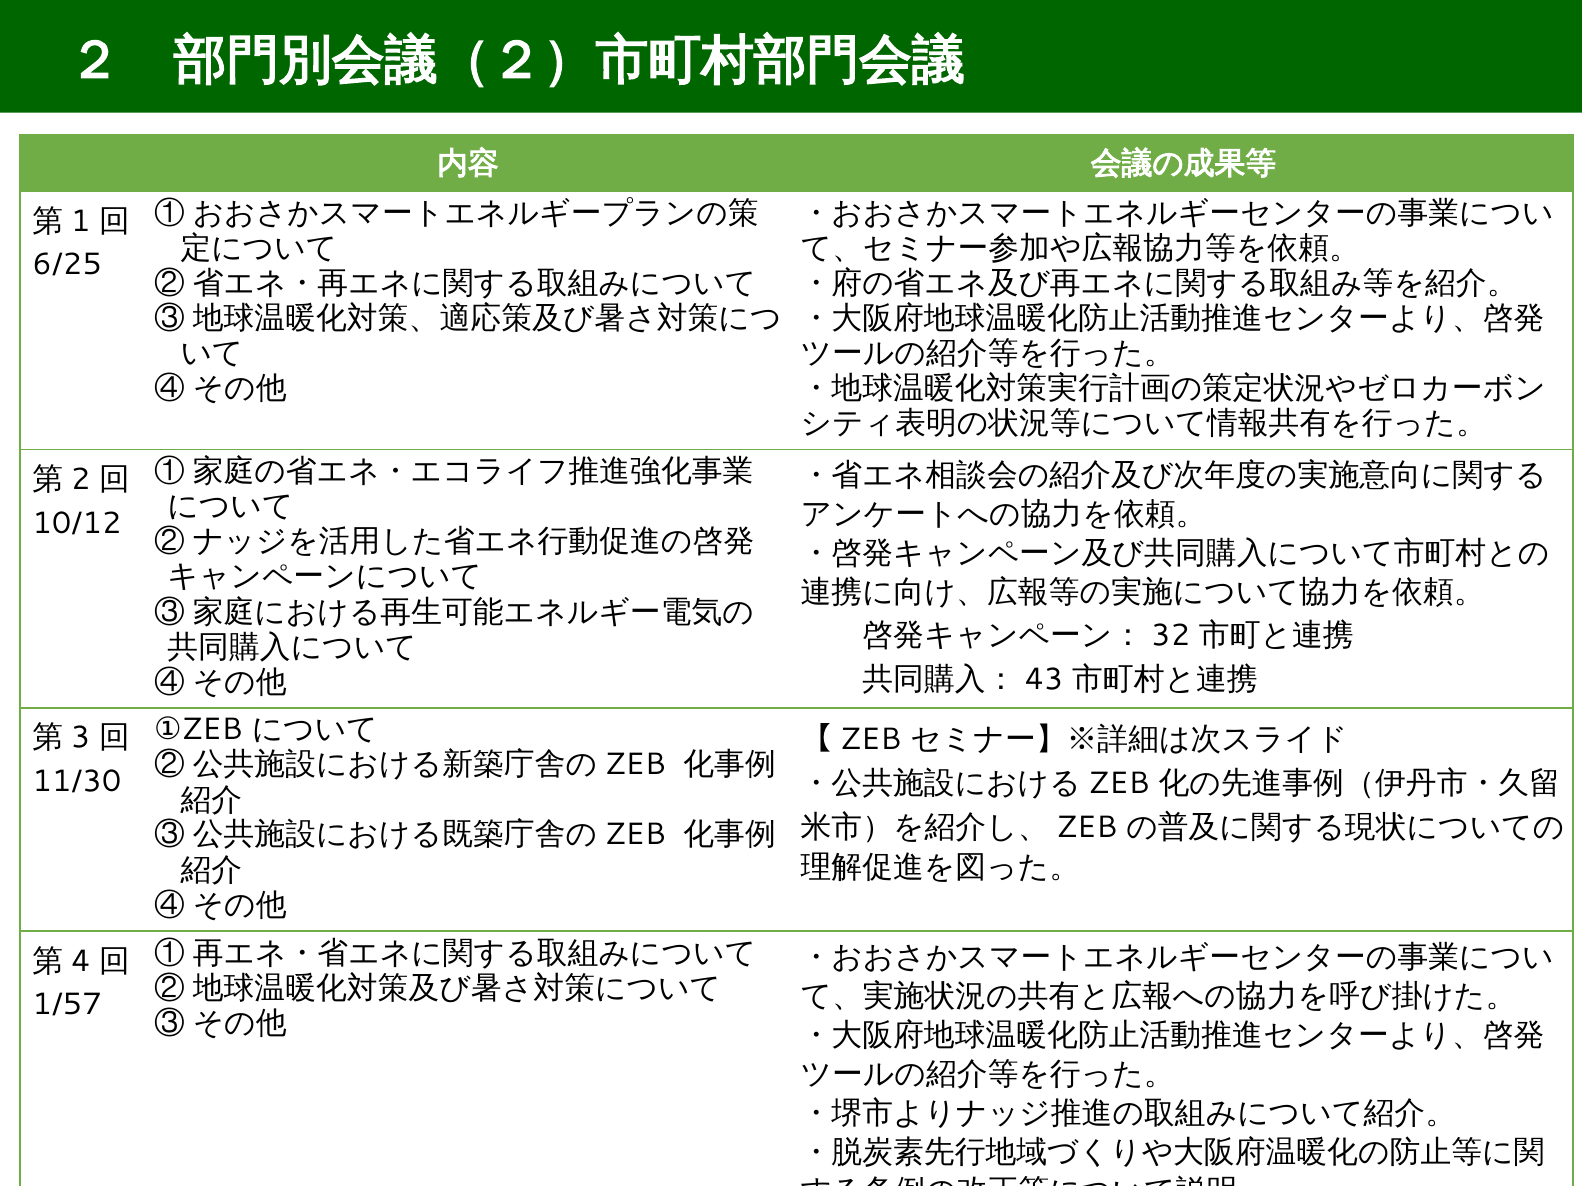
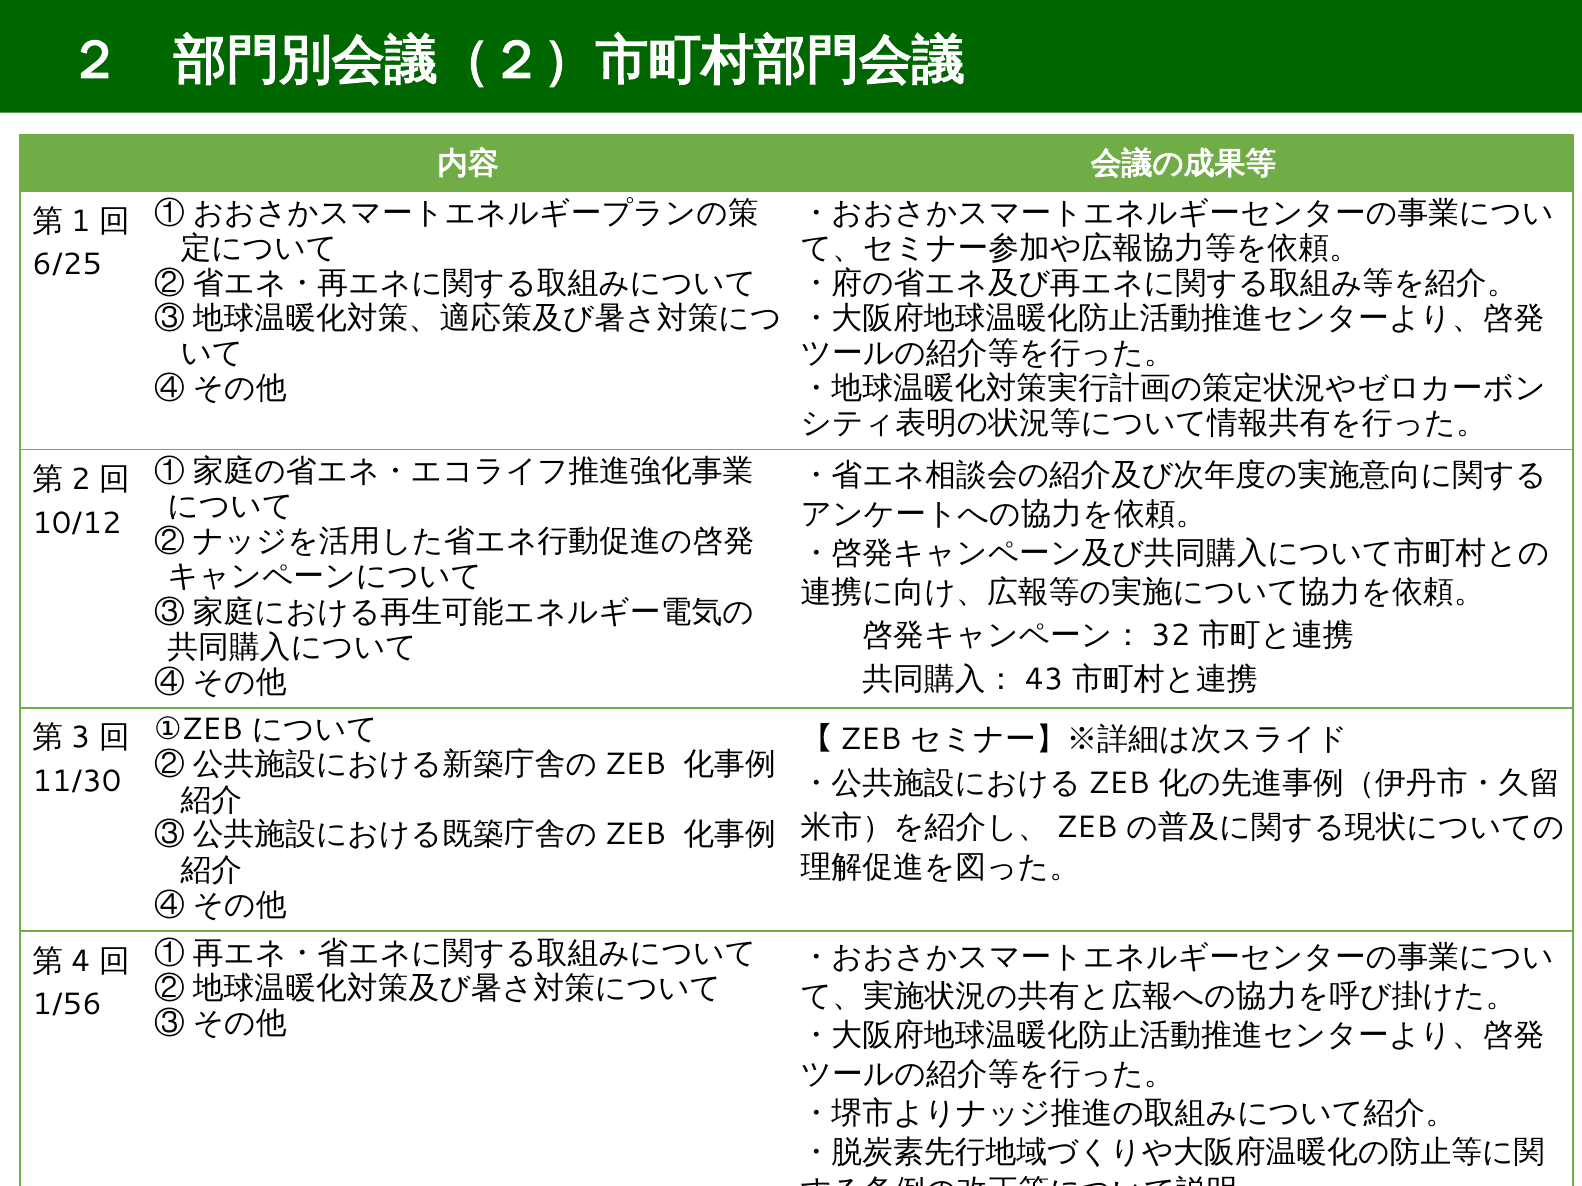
1/57: 1/57 -> 1/56
